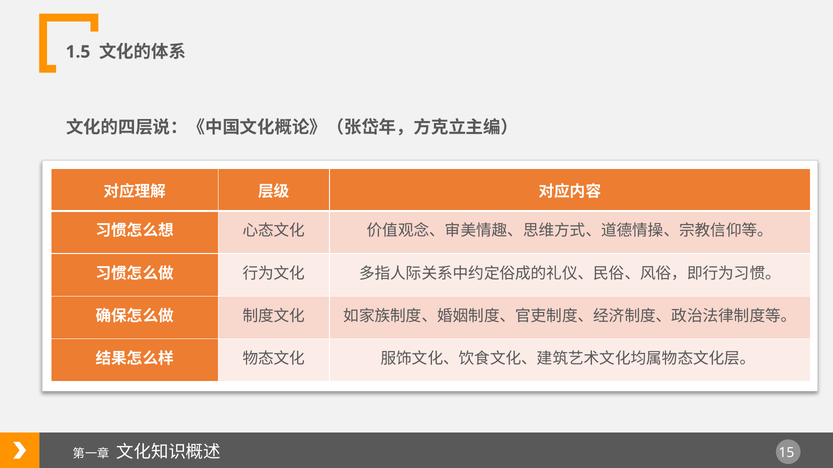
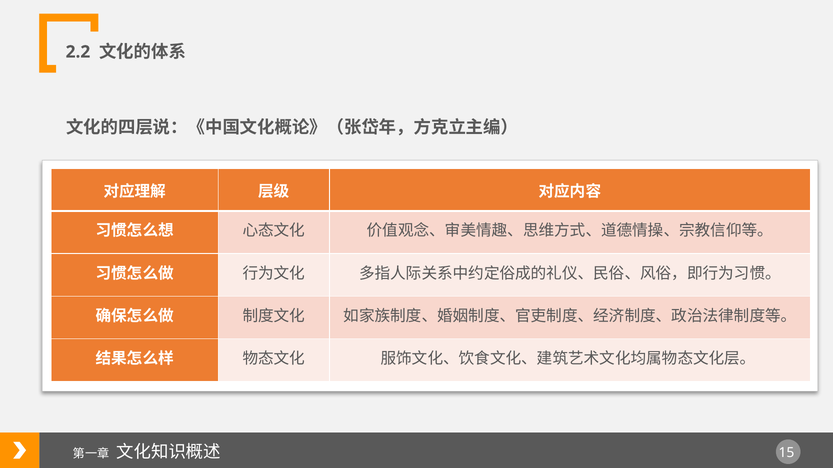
1.5: 1.5 -> 2.2
